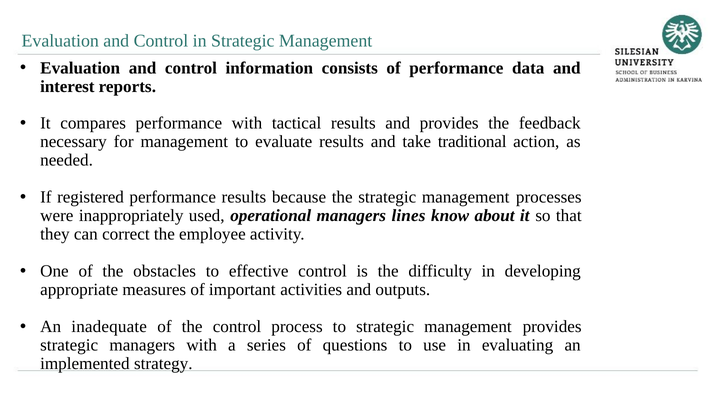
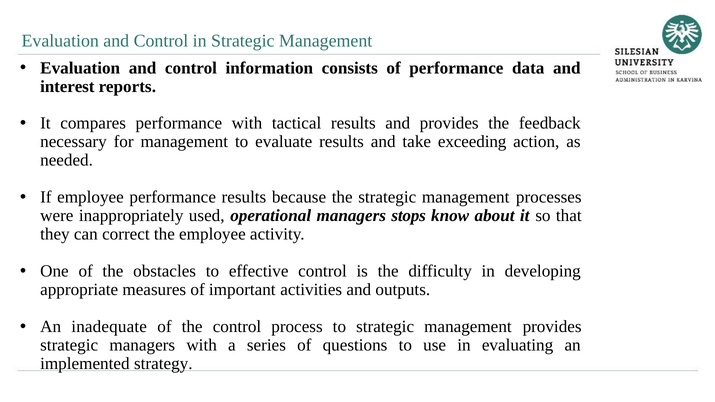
traditional: traditional -> exceeding
If registered: registered -> employee
lines: lines -> stops
